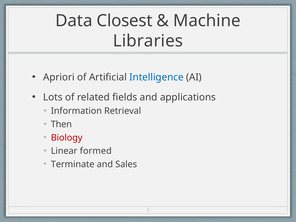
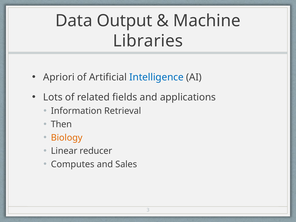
Closest: Closest -> Output
Biology colour: red -> orange
formed: formed -> reducer
Terminate: Terminate -> Computes
